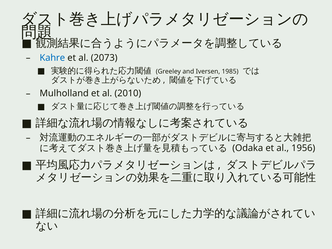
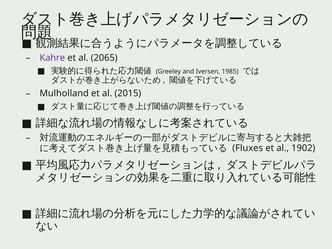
Kahre colour: blue -> purple
2073: 2073 -> 2065
2010: 2010 -> 2015
Odaka: Odaka -> Fluxes
1956: 1956 -> 1902
